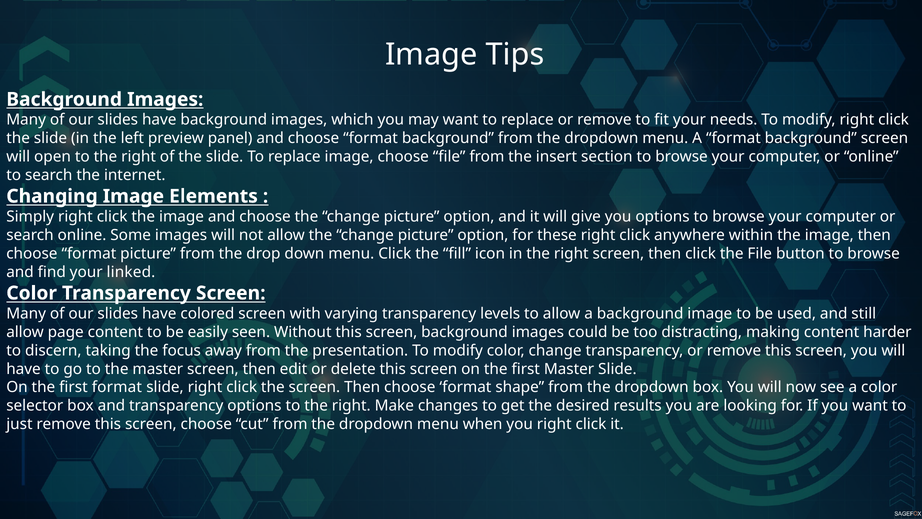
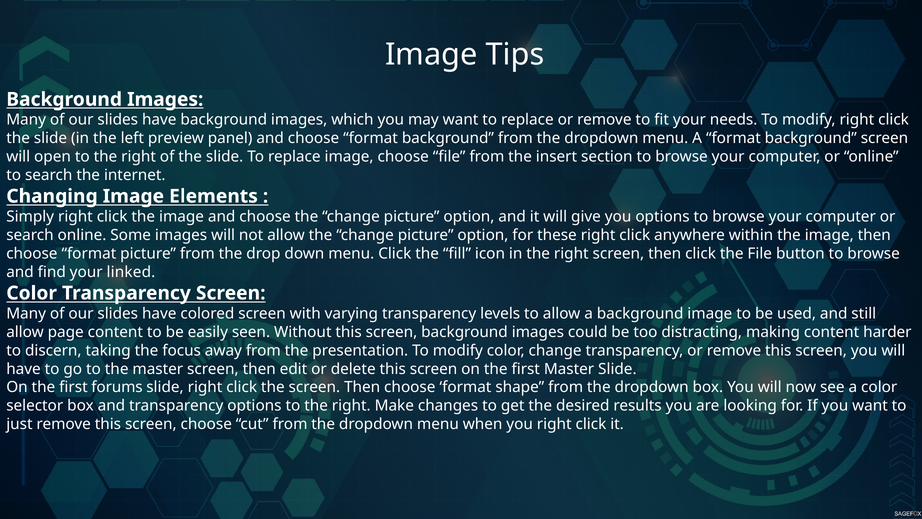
first format: format -> forums
